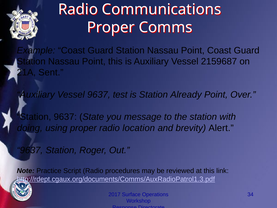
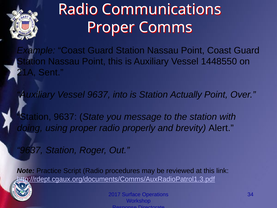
2159687: 2159687 -> 1448550
test: test -> into
Already: Already -> Actually
location: location -> properly
